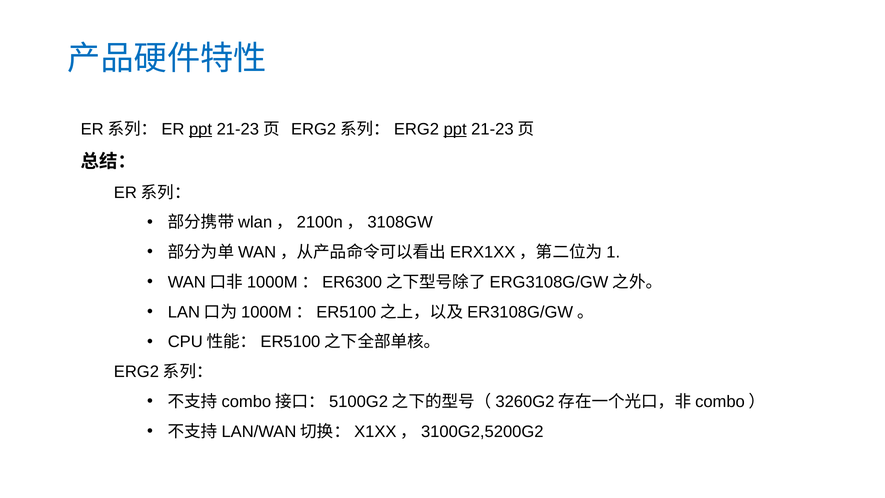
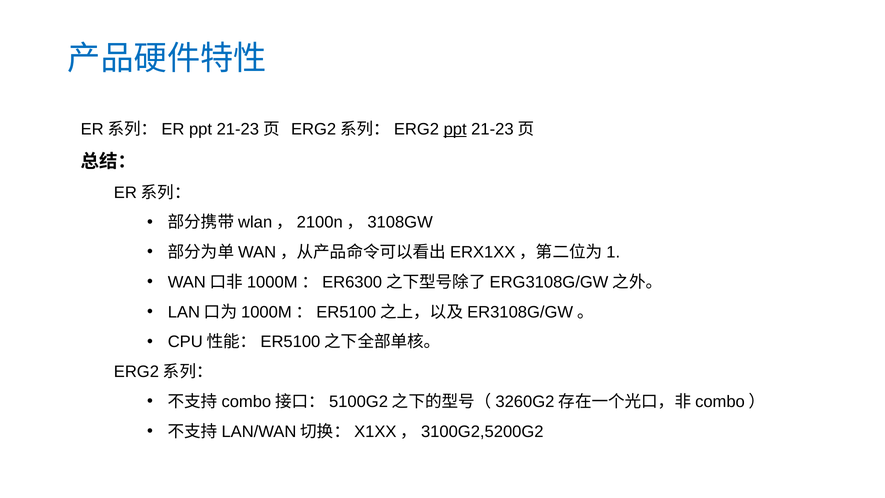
ppt at (201, 129) underline: present -> none
